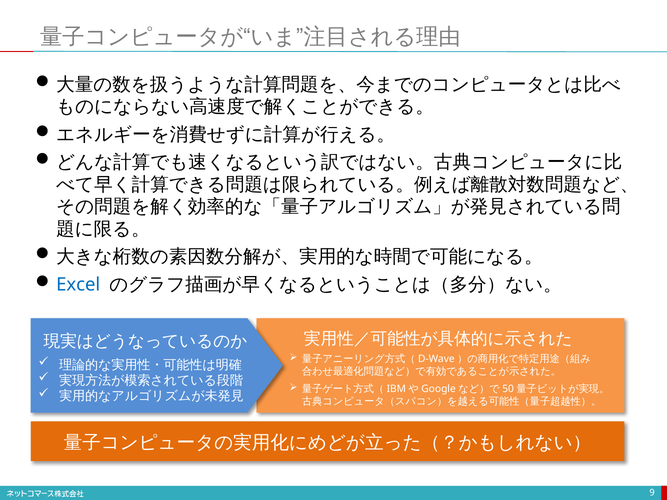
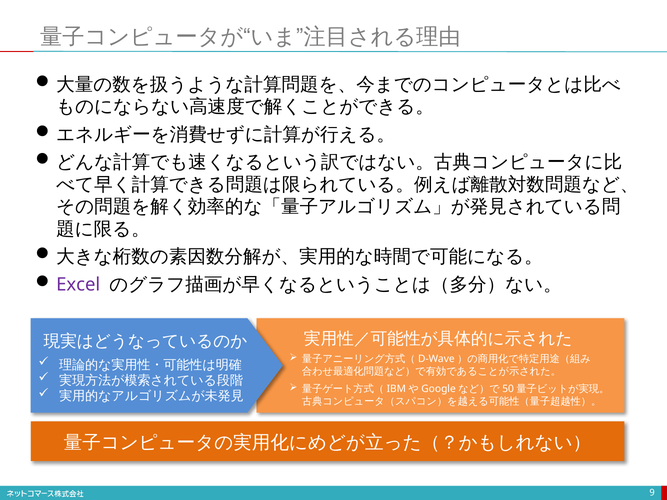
Excel colour: blue -> purple
